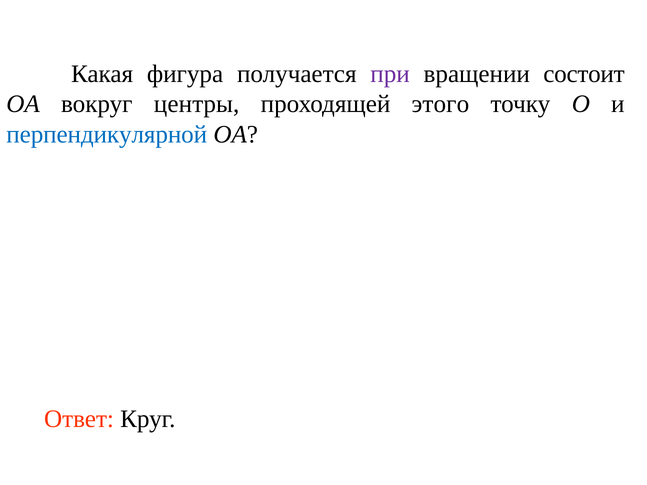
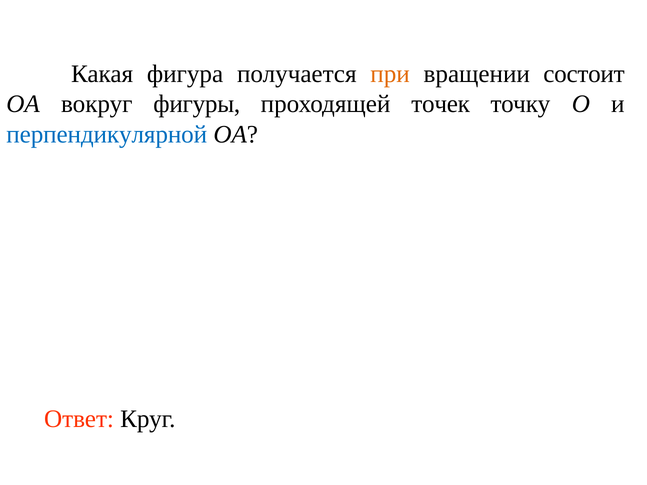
при colour: purple -> orange
центры: центры -> фигуры
этого: этого -> точек
